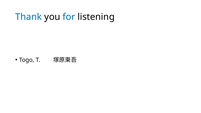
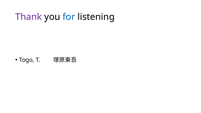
Thank colour: blue -> purple
